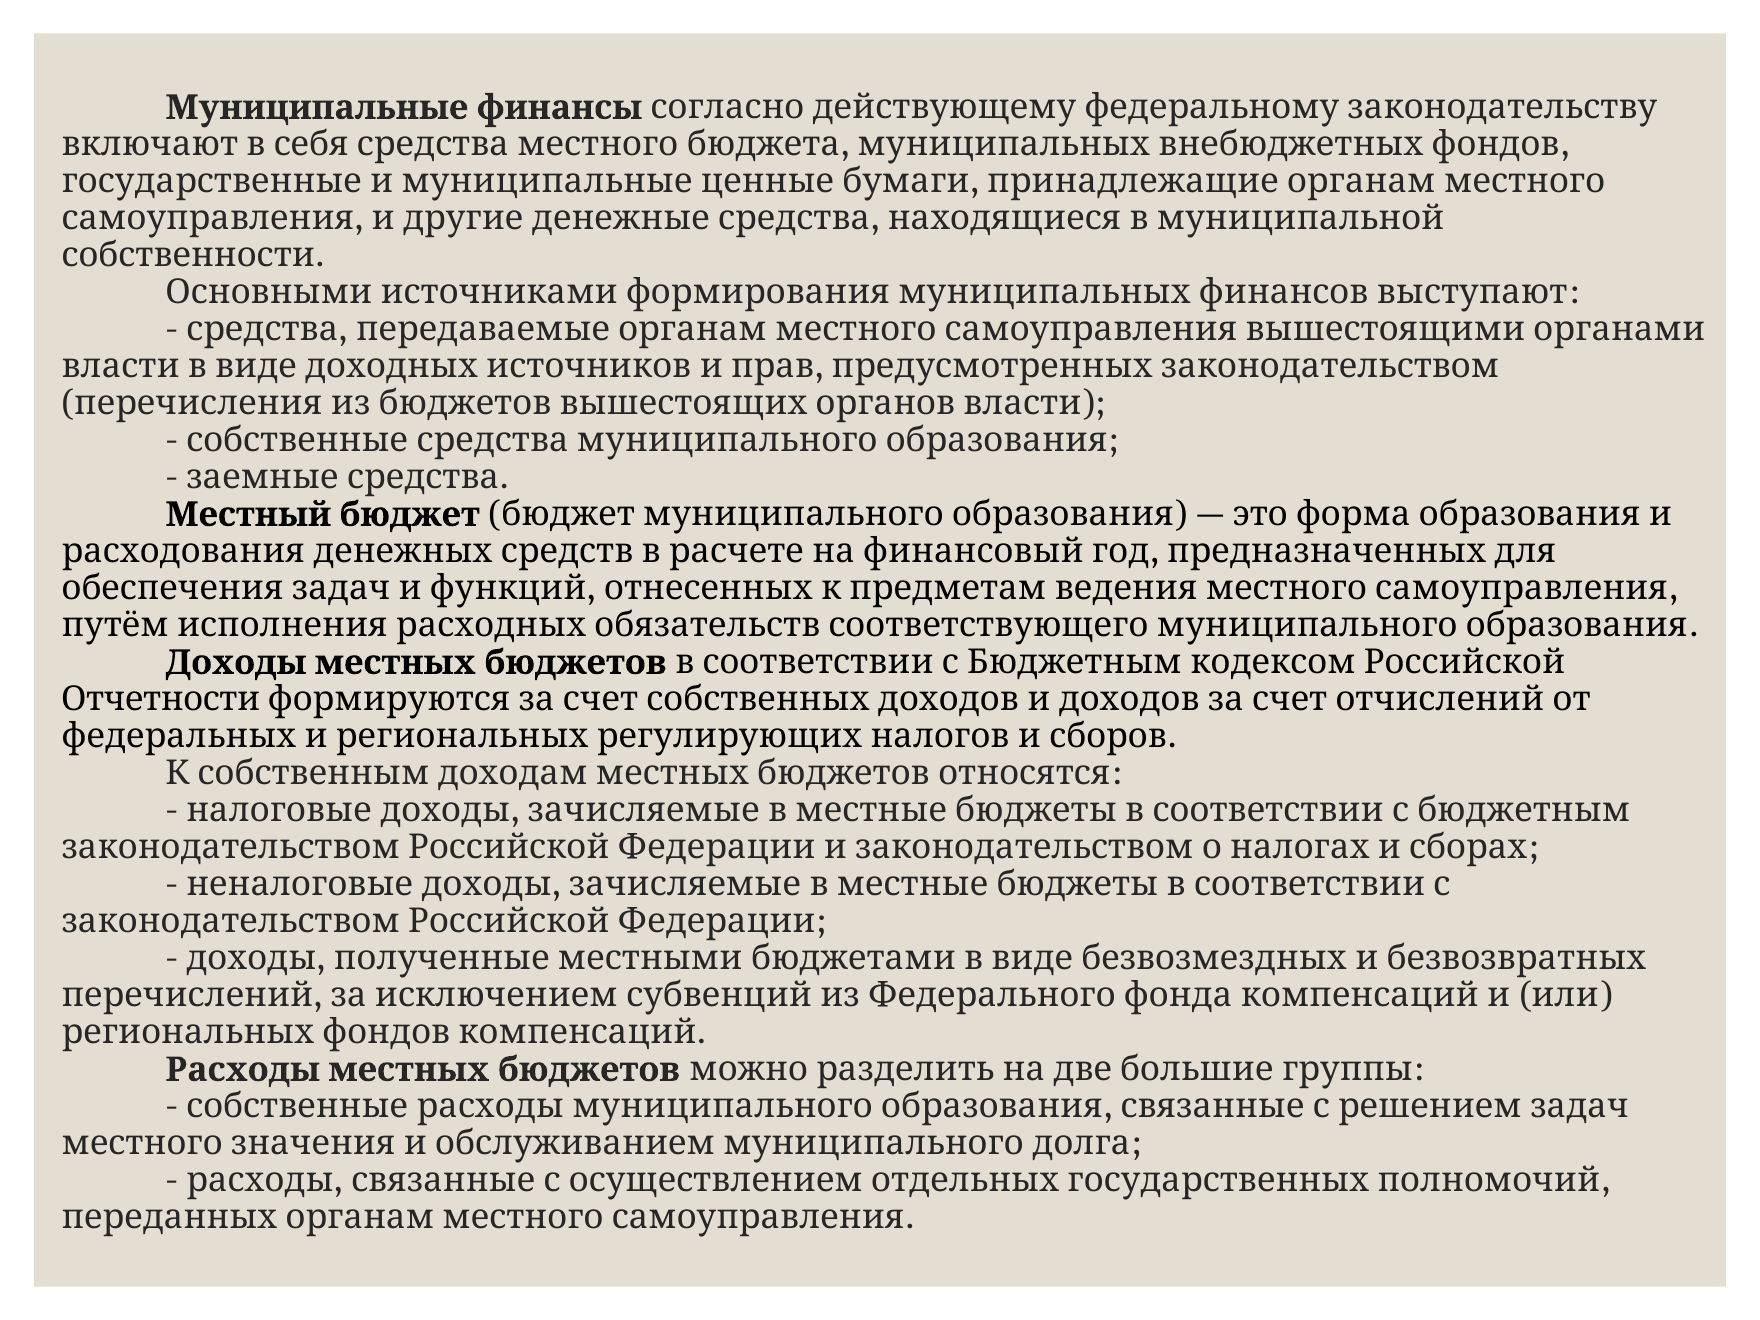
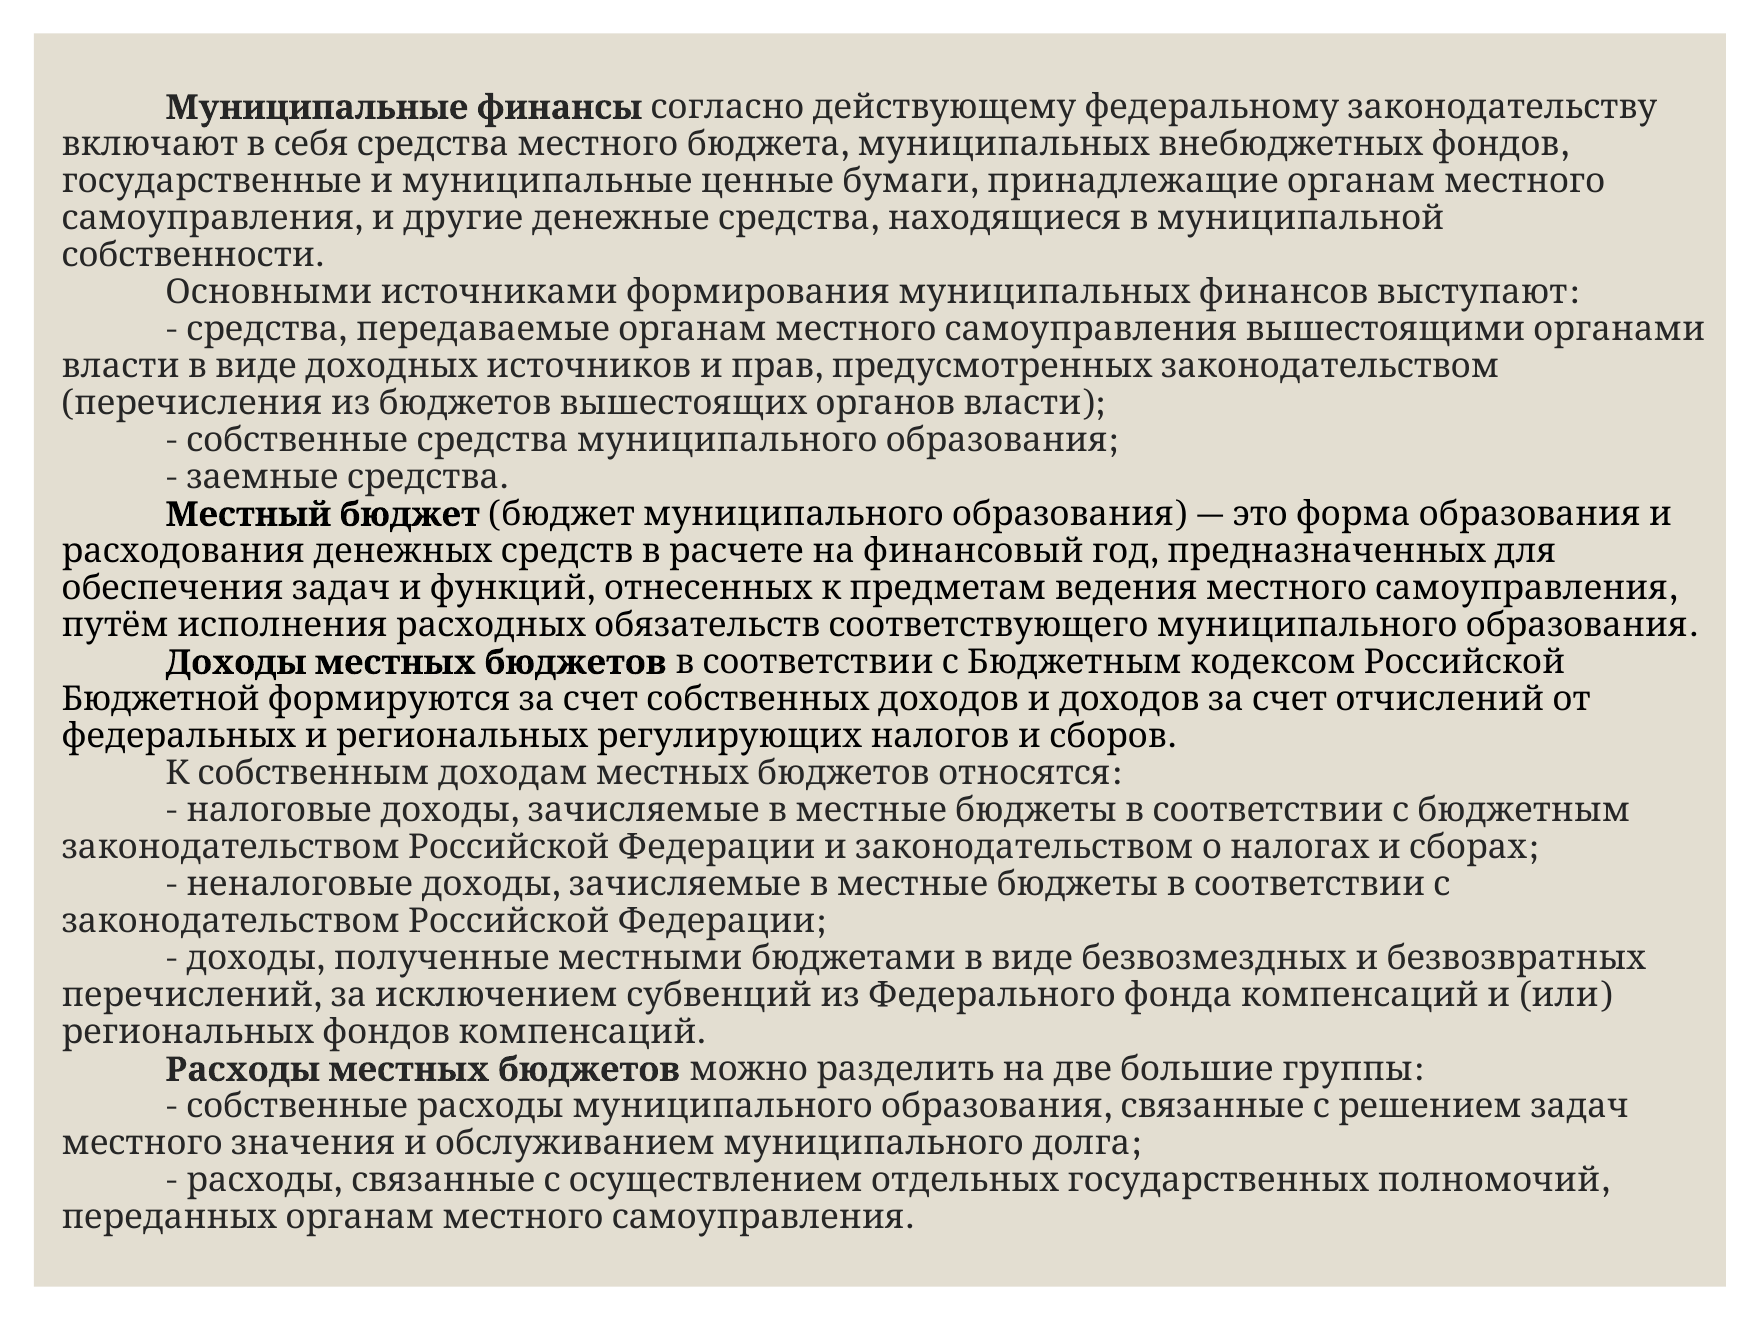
Отчетности: Отчетности -> Бюджетной
